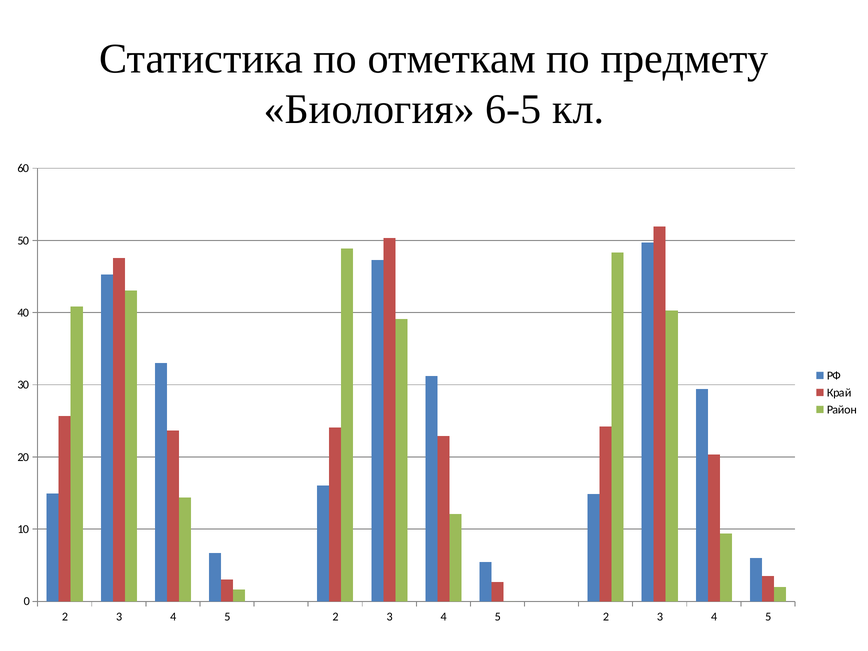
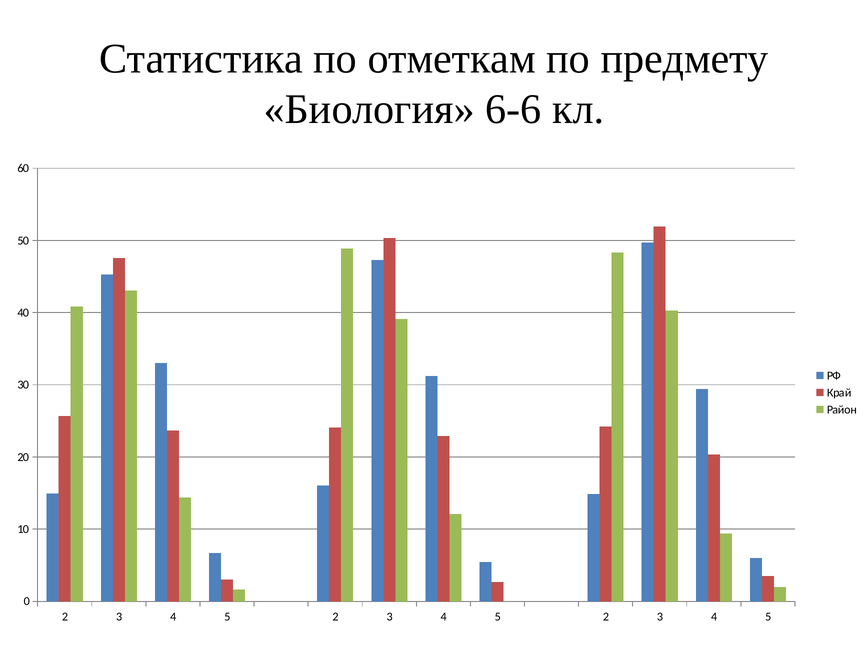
6-5: 6-5 -> 6-6
